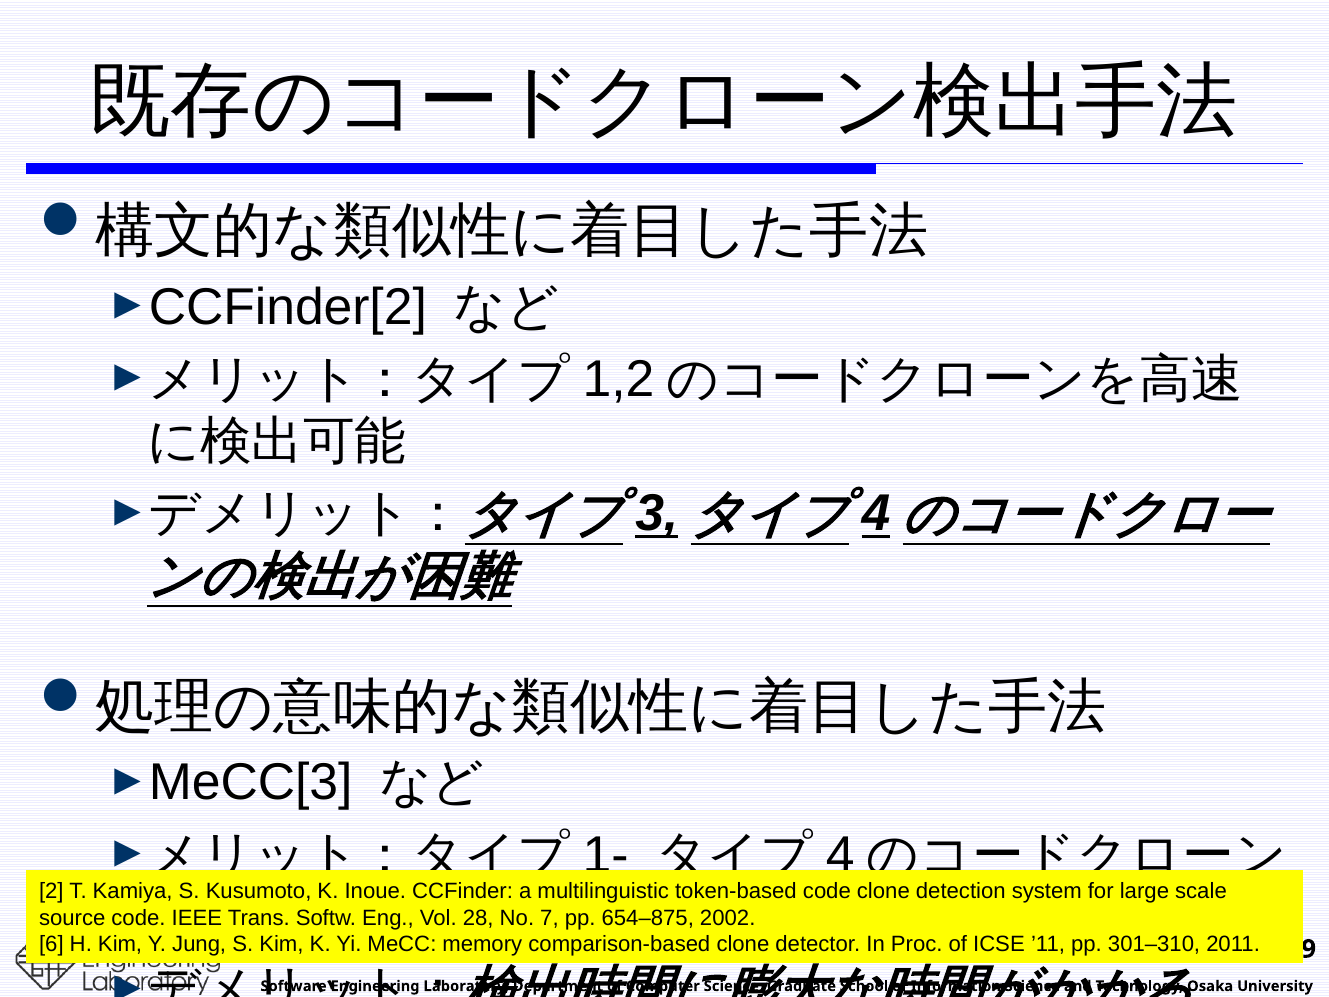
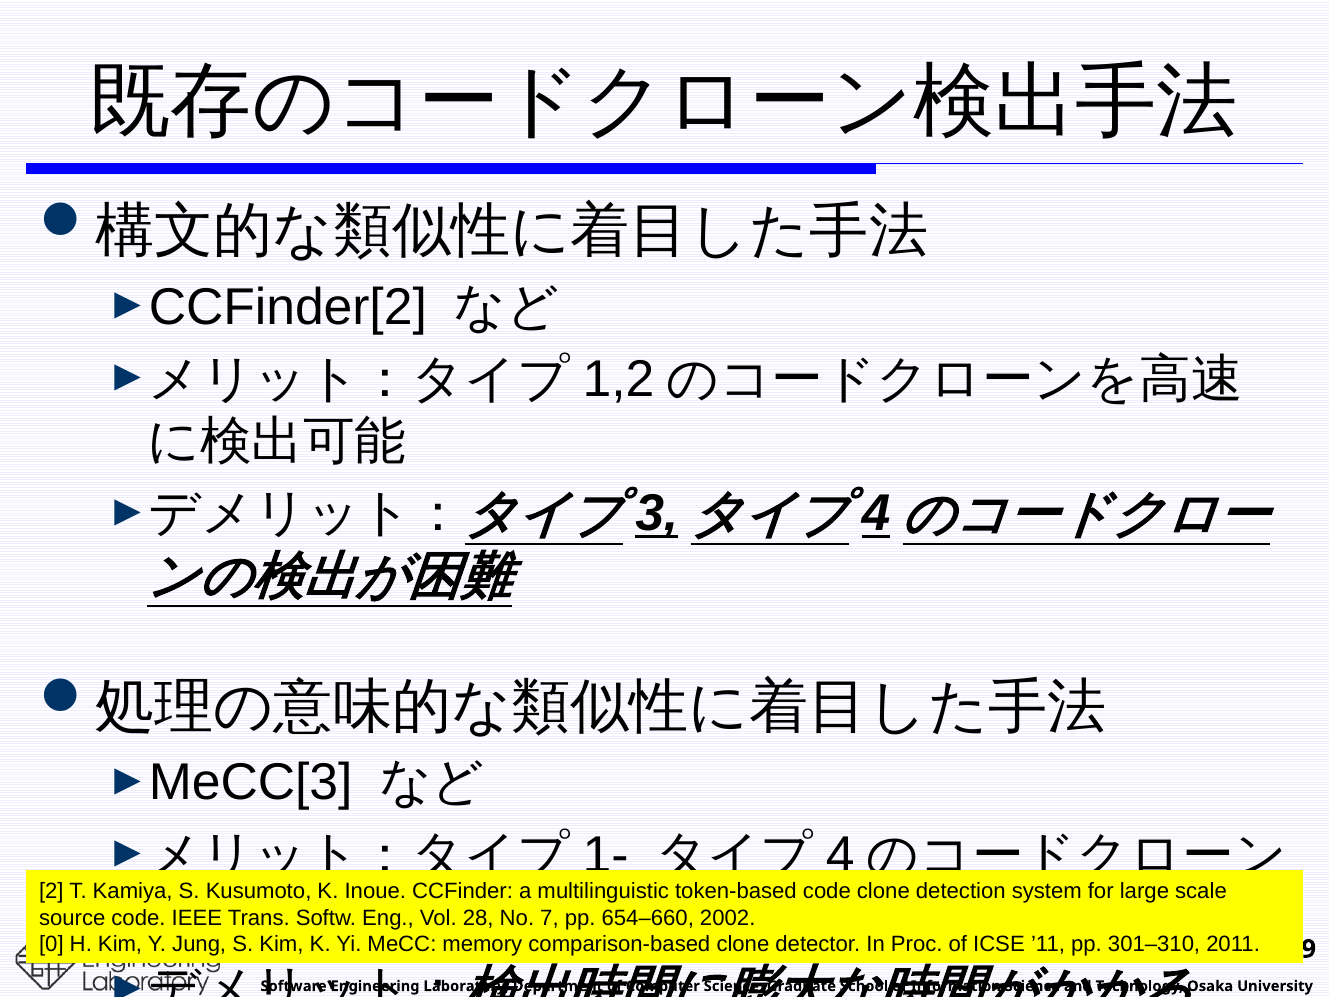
654–875: 654–875 -> 654–660
6: 6 -> 0
